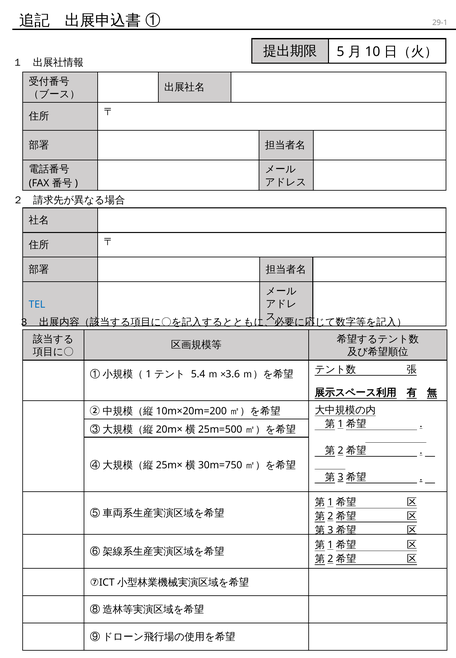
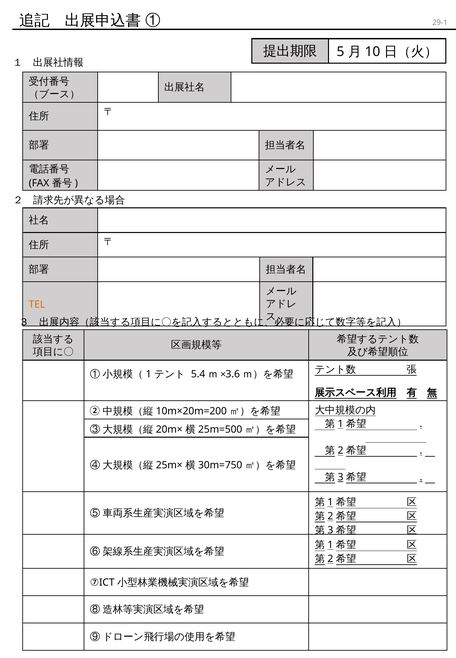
TEL colour: blue -> orange
